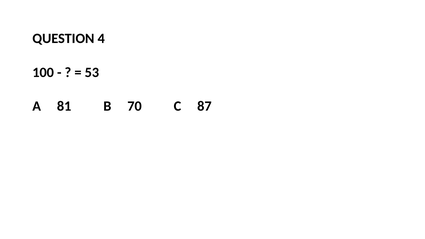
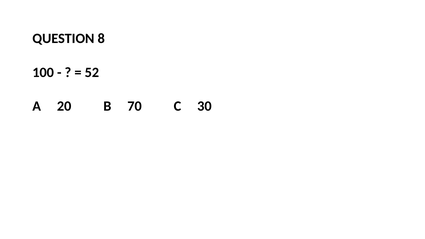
4: 4 -> 8
53: 53 -> 52
81: 81 -> 20
87: 87 -> 30
